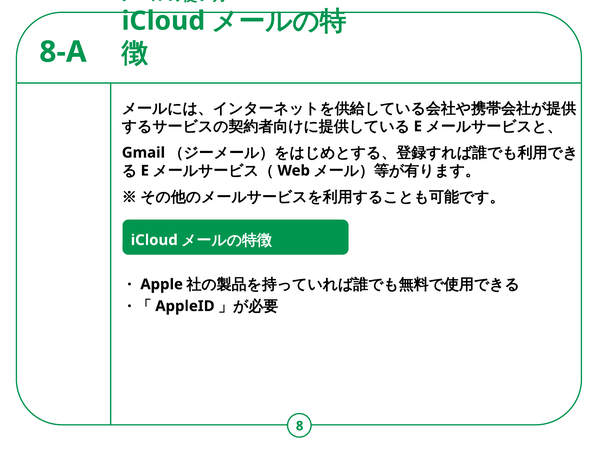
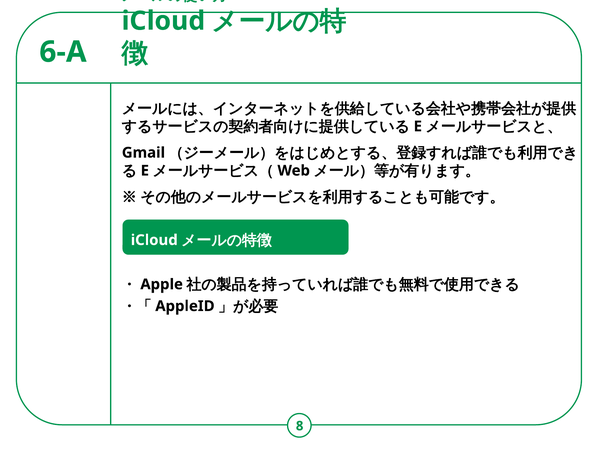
8-A: 8-A -> 6-A
